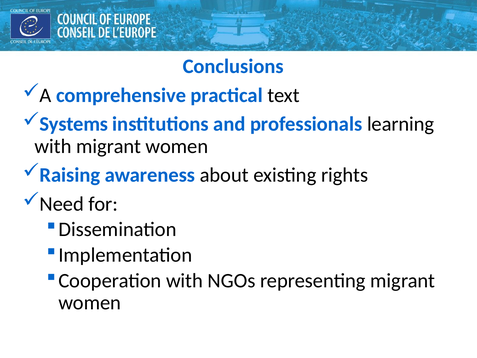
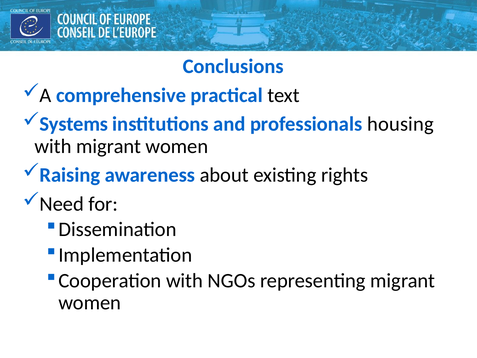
learning: learning -> housing
